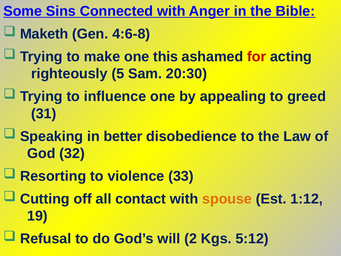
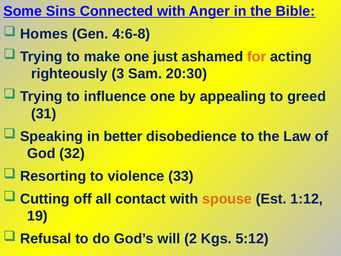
Maketh: Maketh -> Homes
this: this -> just
for colour: red -> orange
5: 5 -> 3
